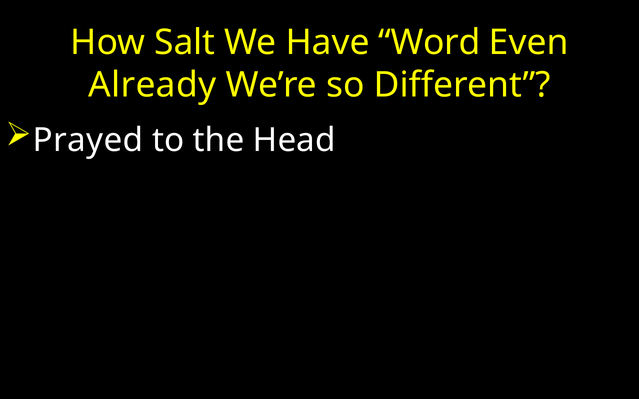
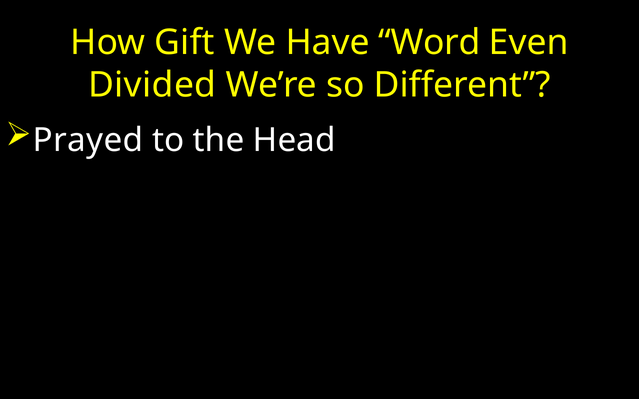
Salt: Salt -> Gift
Already: Already -> Divided
